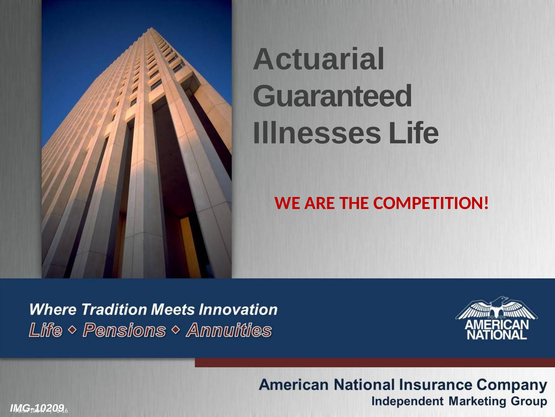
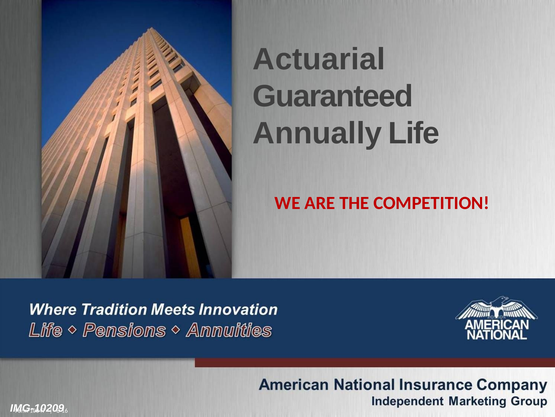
Illnesses: Illnesses -> Annually
